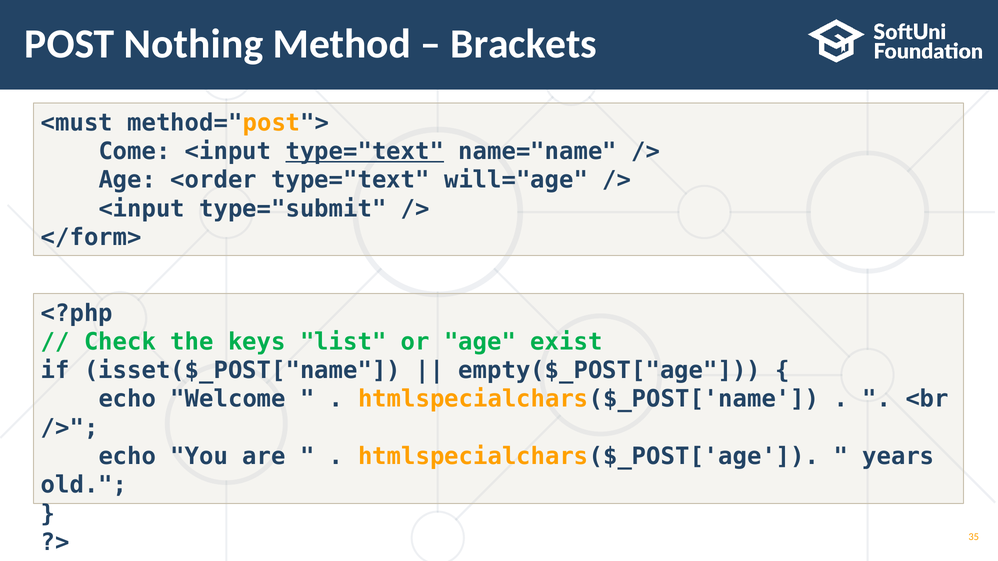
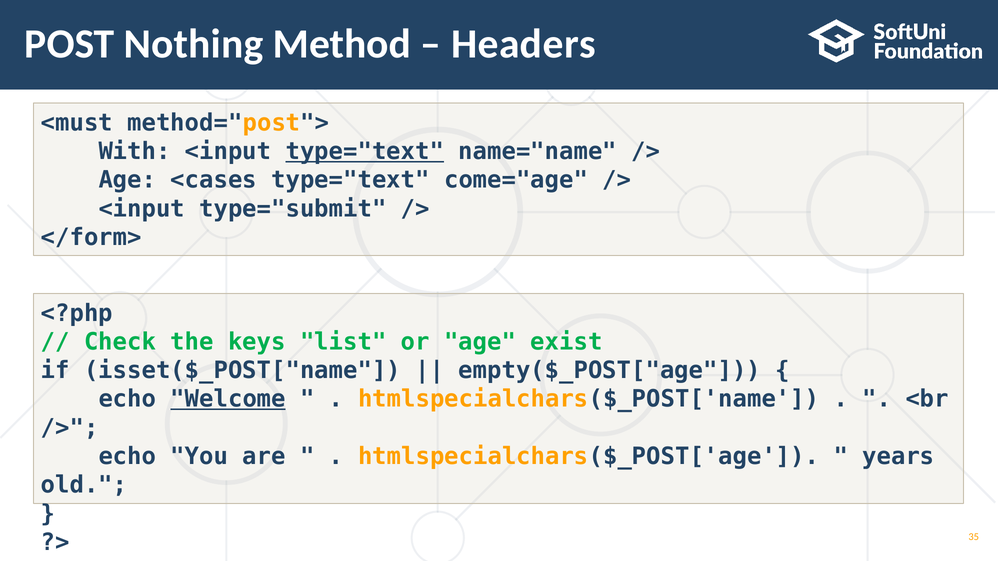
Brackets: Brackets -> Headers
Come: Come -> With
<order: <order -> <cases
will="age: will="age -> come="age
Welcome underline: none -> present
